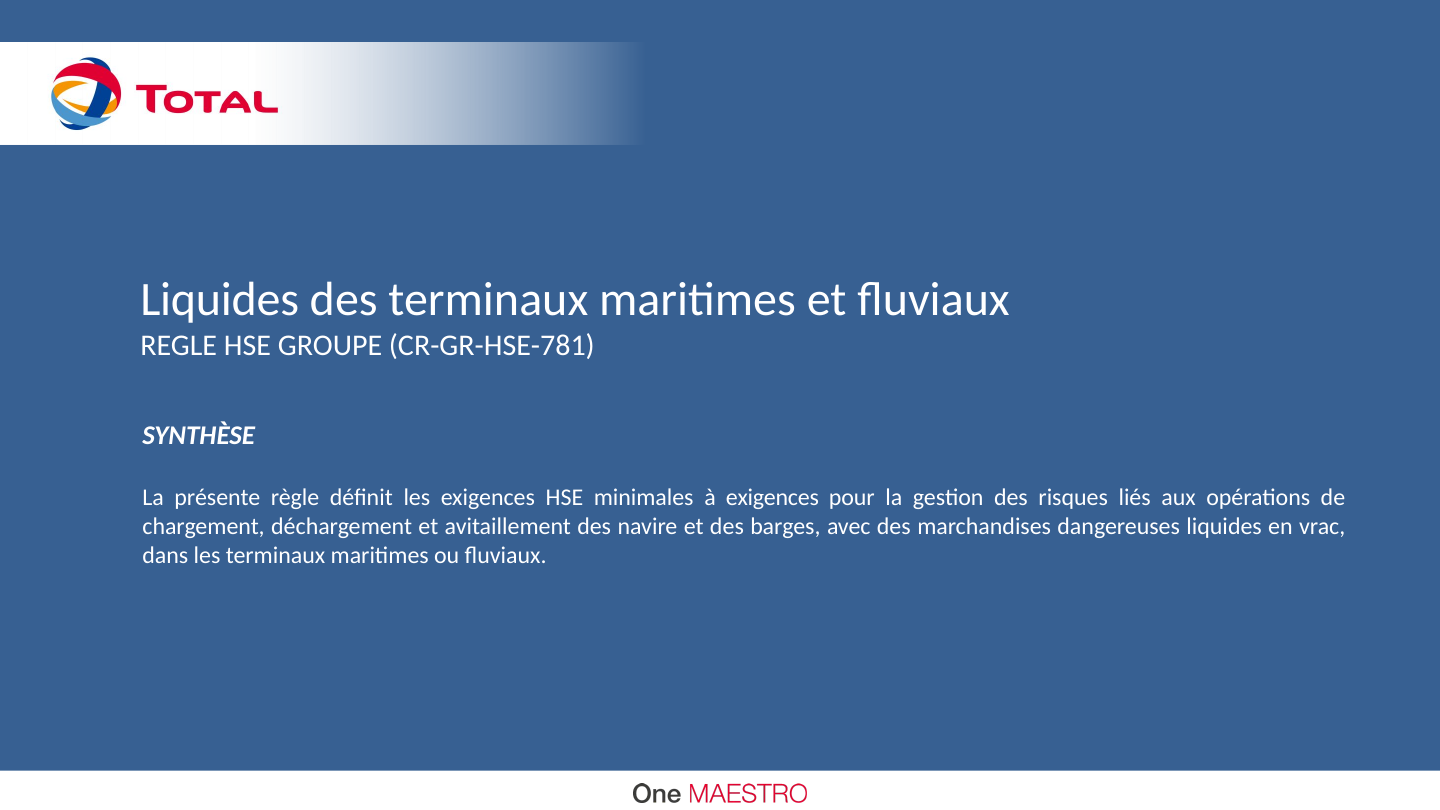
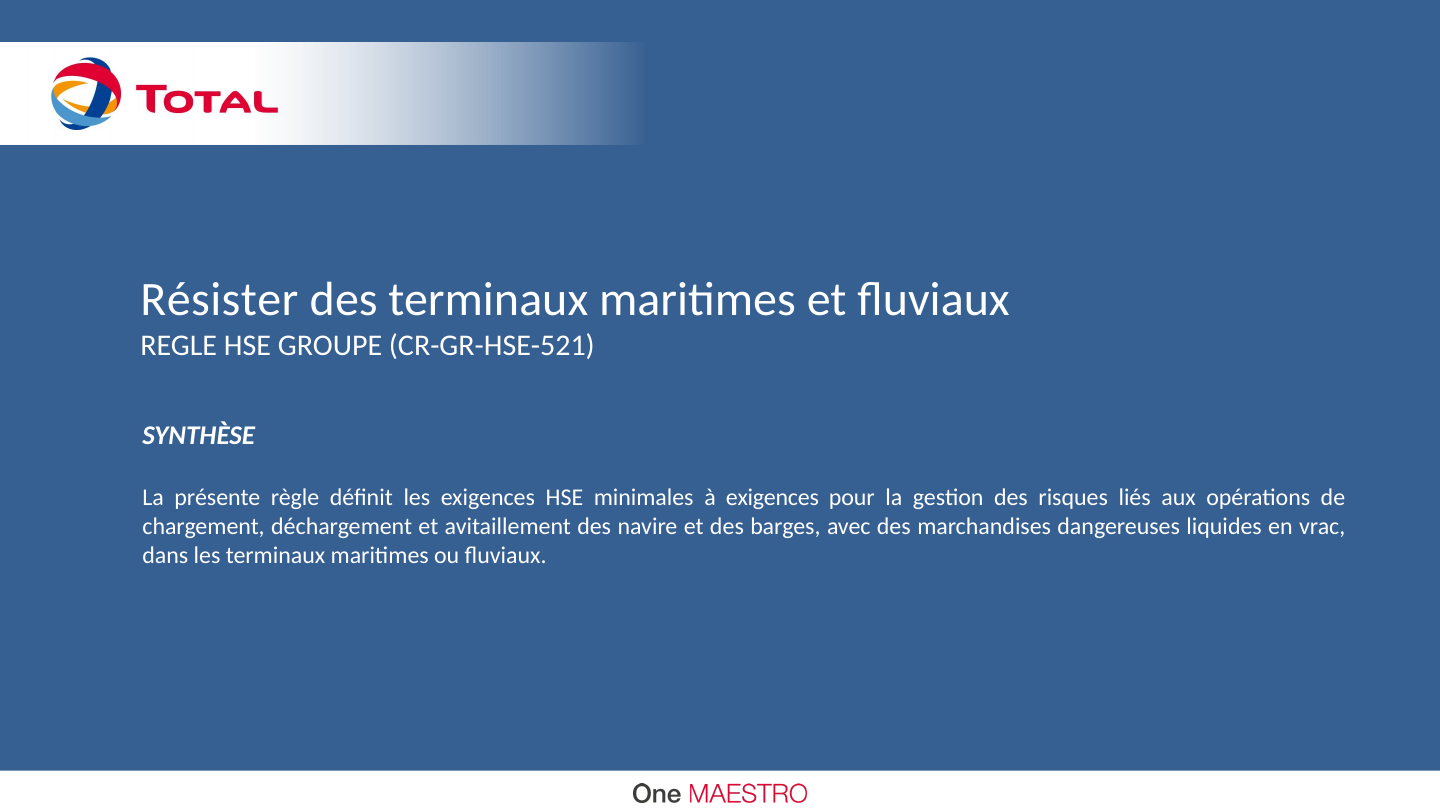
Liquides at (220, 300): Liquides -> Résister
CR-GR-HSE-781: CR-GR-HSE-781 -> CR-GR-HSE-521
